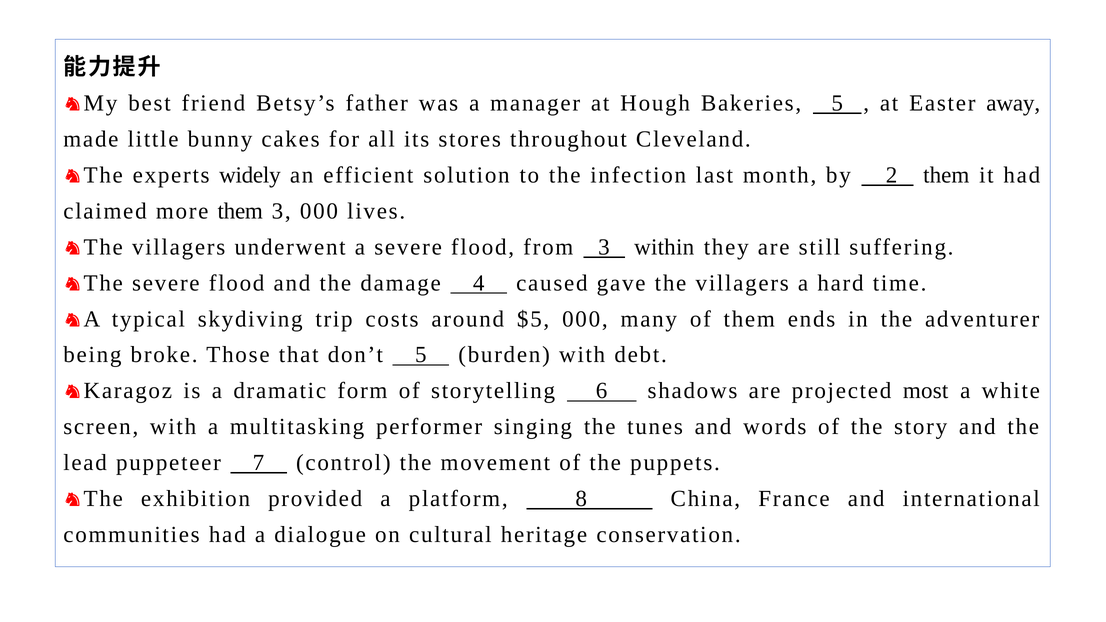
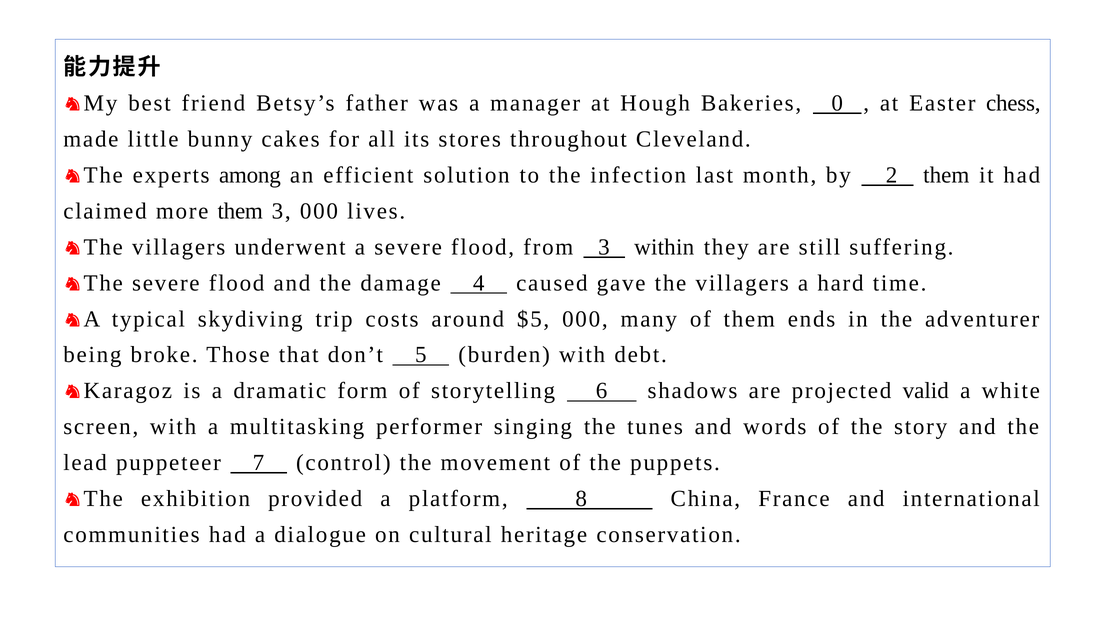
Bakeries 5: 5 -> 0
away: away -> chess
widely: widely -> among
most: most -> valid
